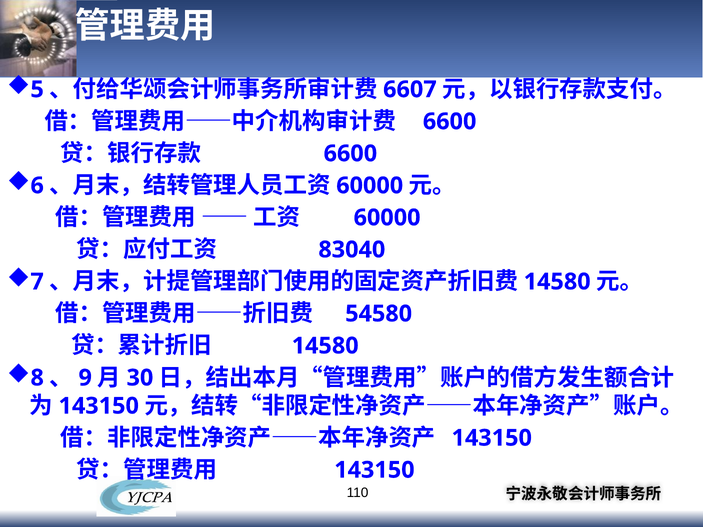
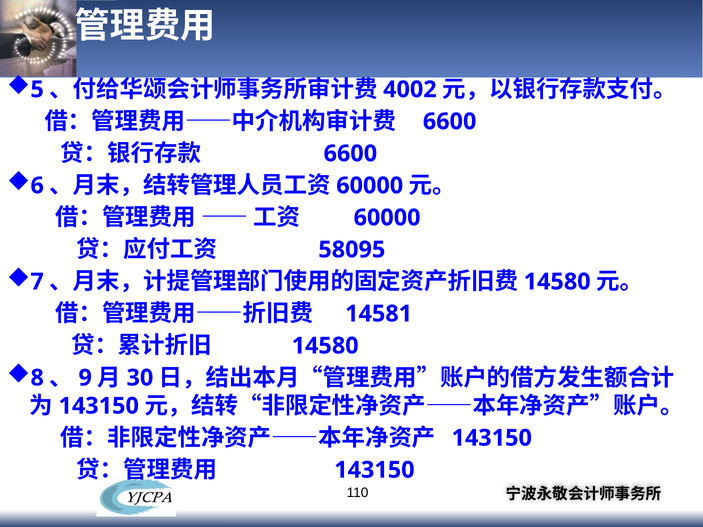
6607: 6607 -> 4002
83040: 83040 -> 58095
54580: 54580 -> 14581
